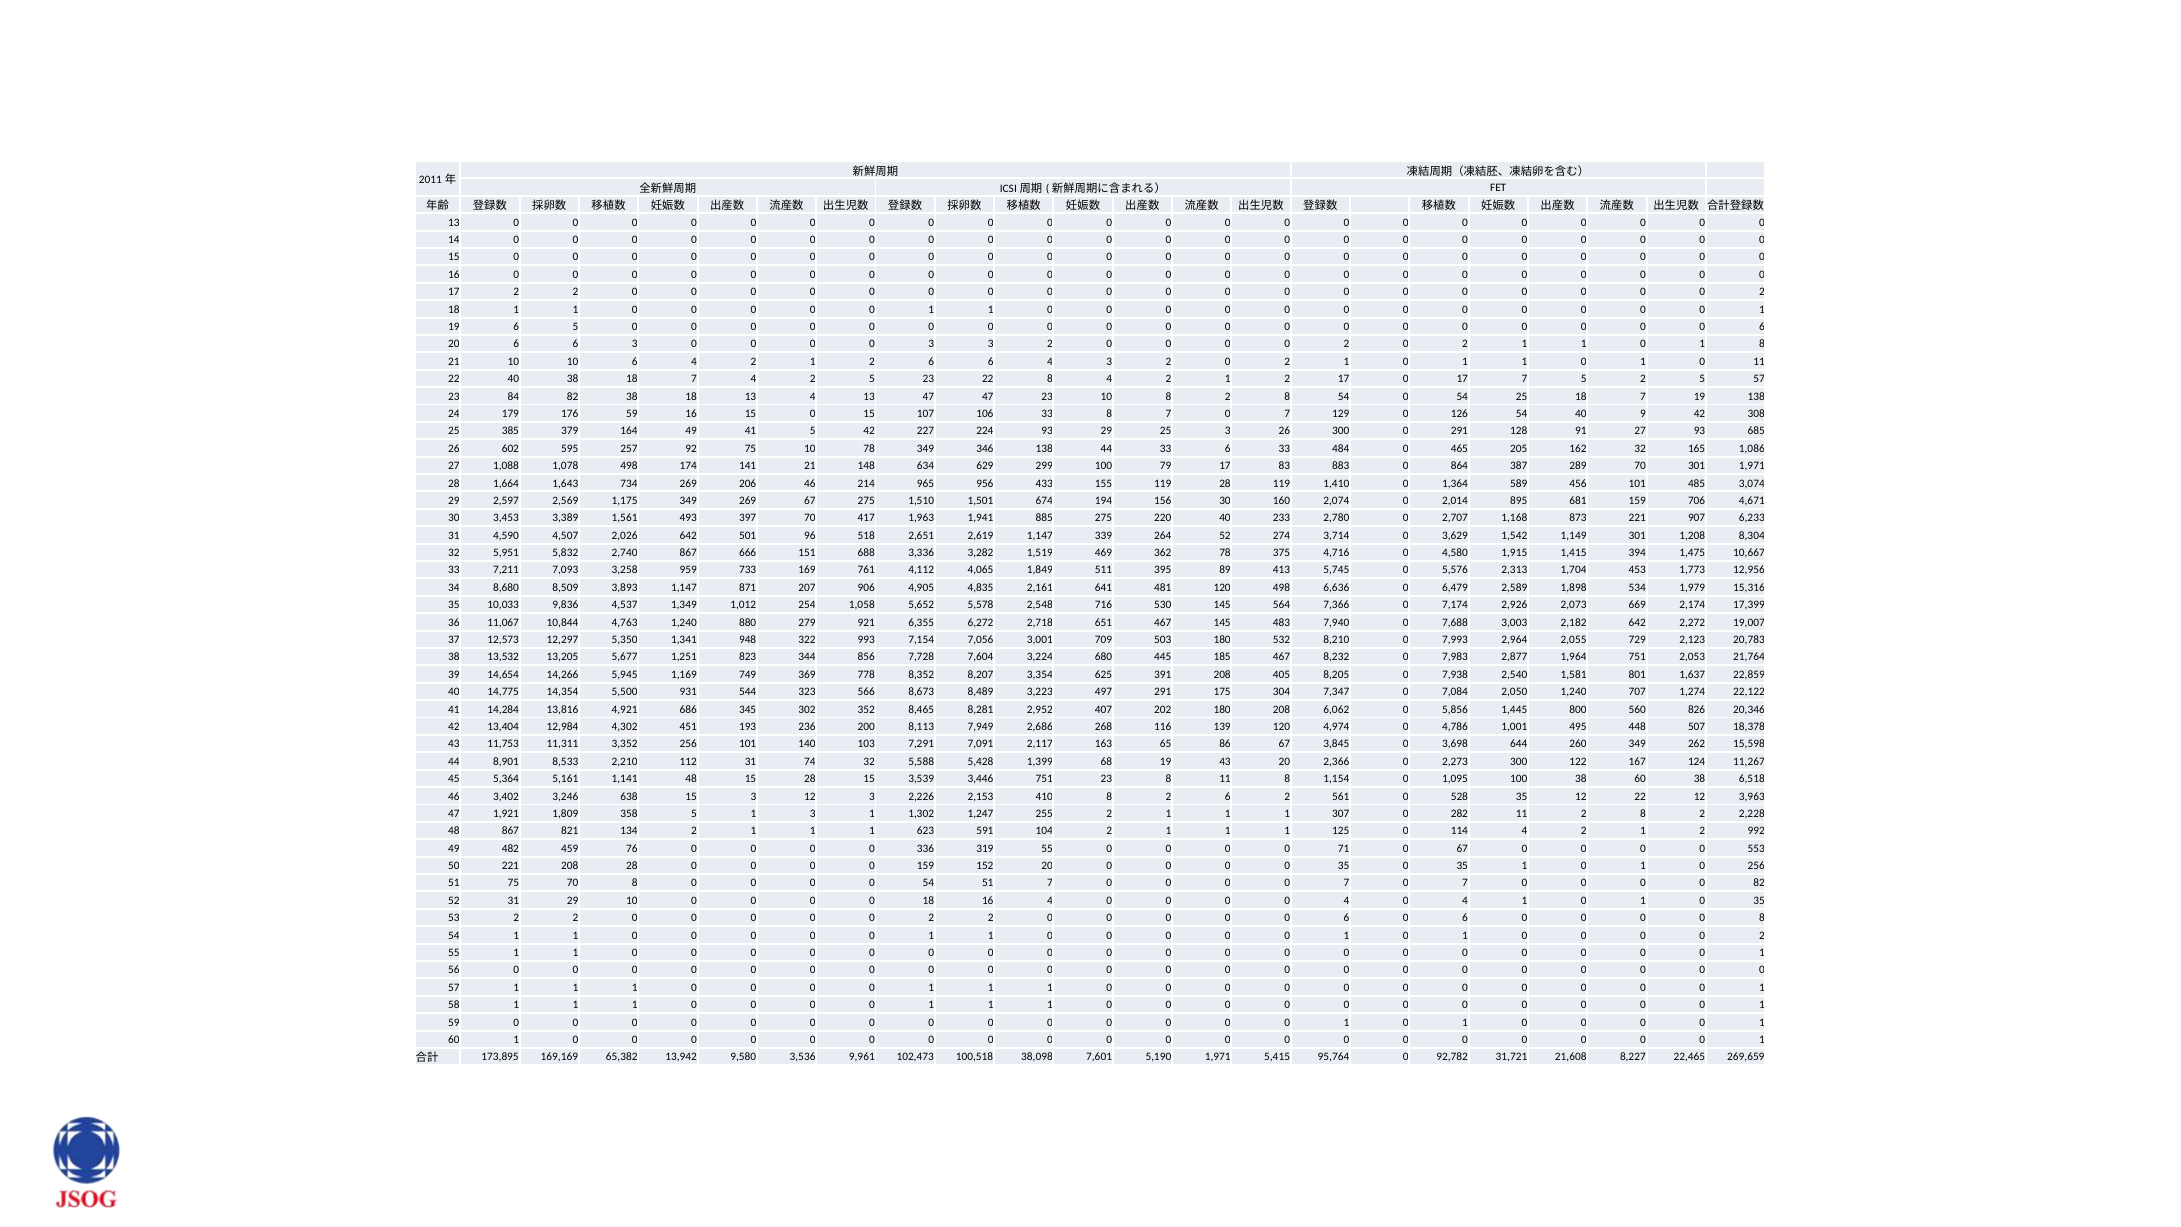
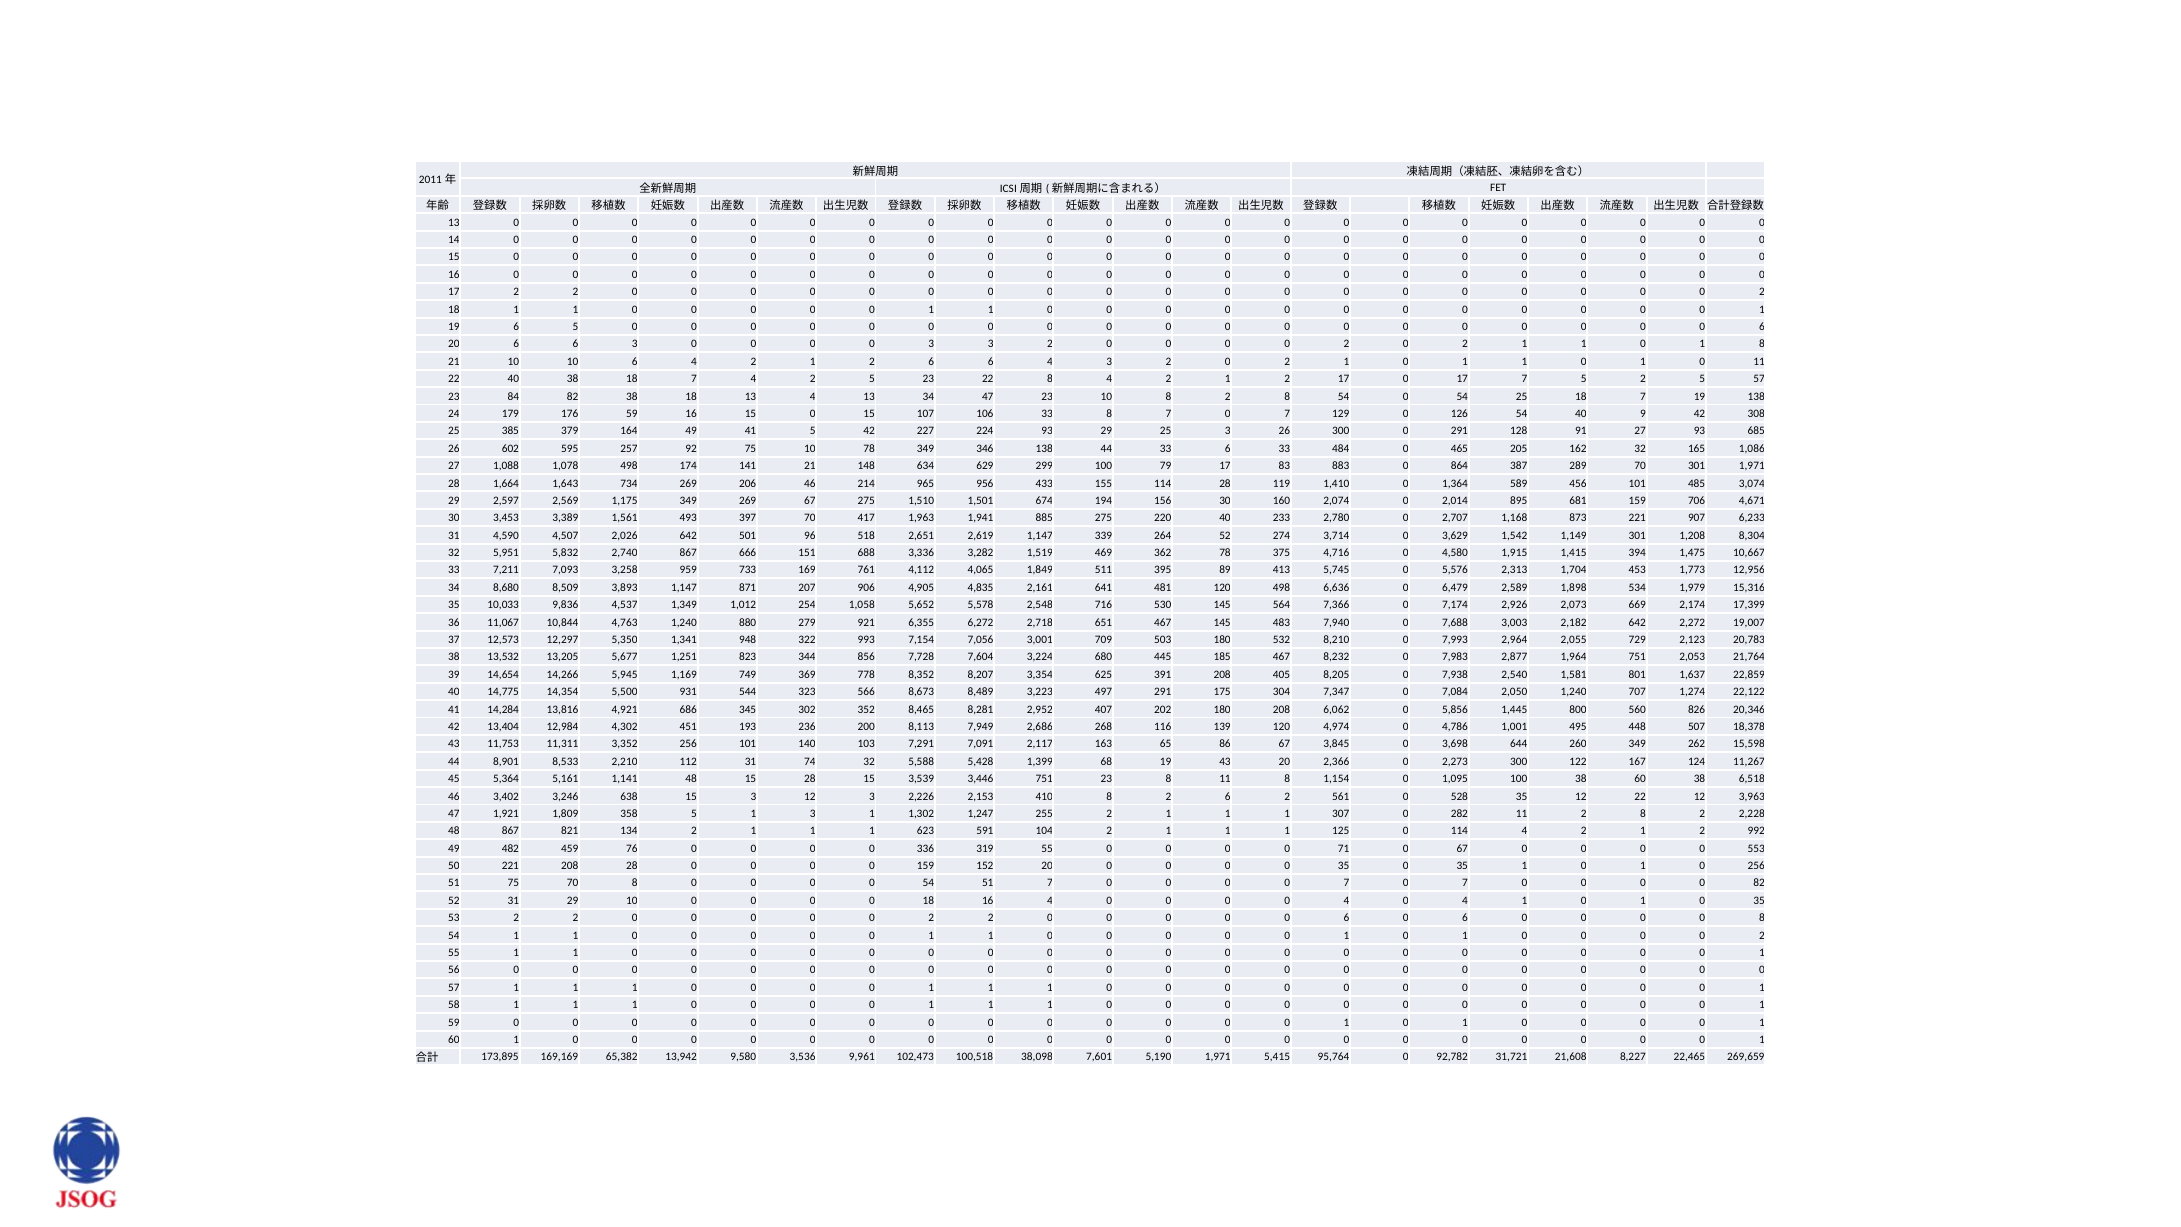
13 47: 47 -> 34
155 119: 119 -> 114
